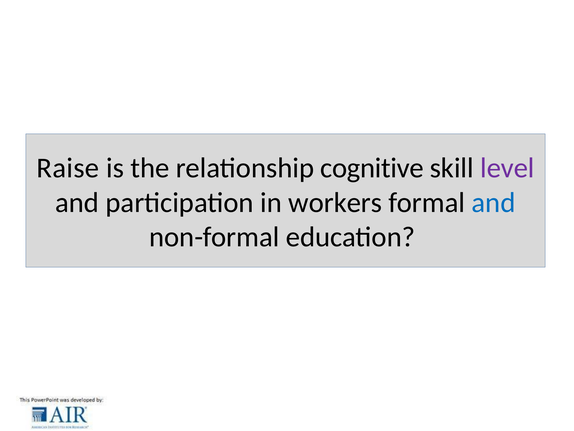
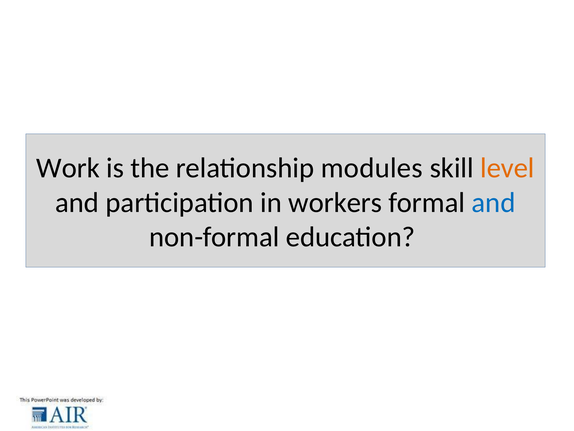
Raise: Raise -> Work
cognitive: cognitive -> modules
level colour: purple -> orange
